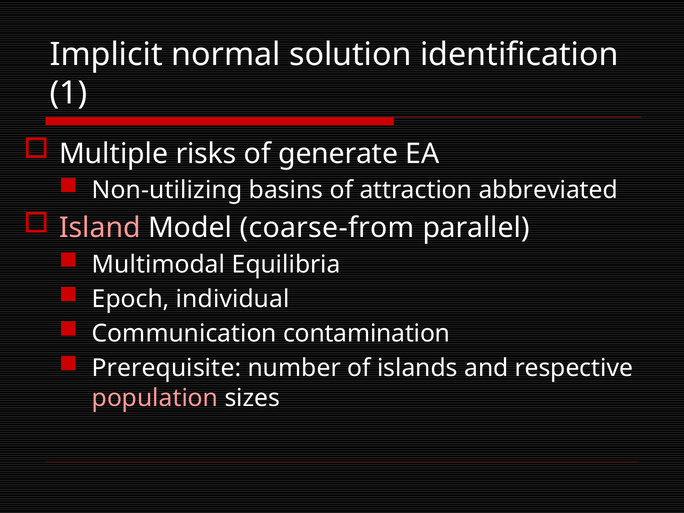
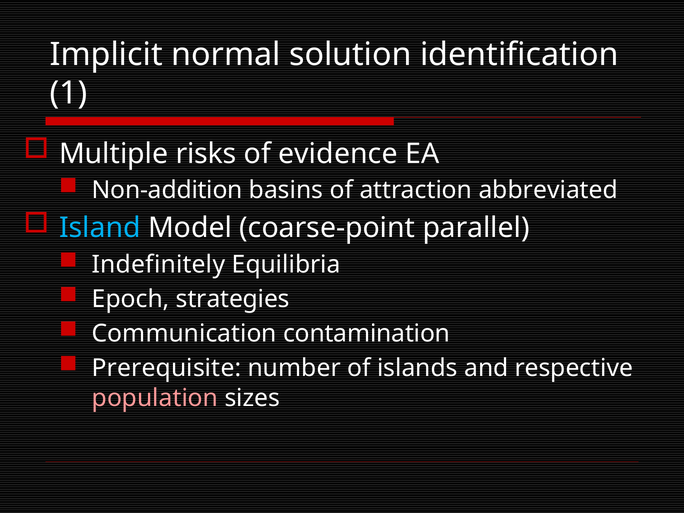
generate: generate -> evidence
Non-utilizing: Non-utilizing -> Non-addition
Island colour: pink -> light blue
coarse-from: coarse-from -> coarse-point
Multimodal: Multimodal -> Indefinitely
individual: individual -> strategies
